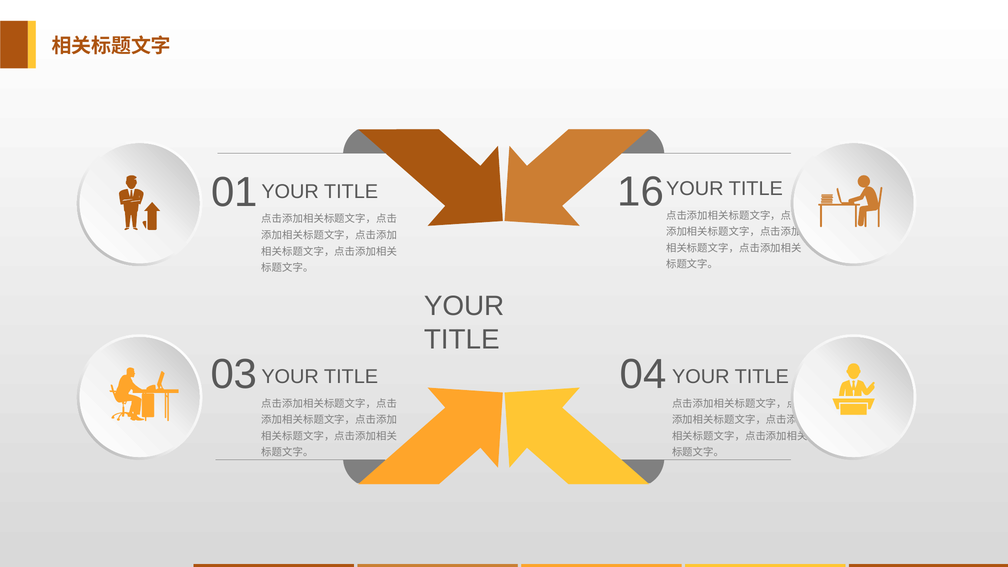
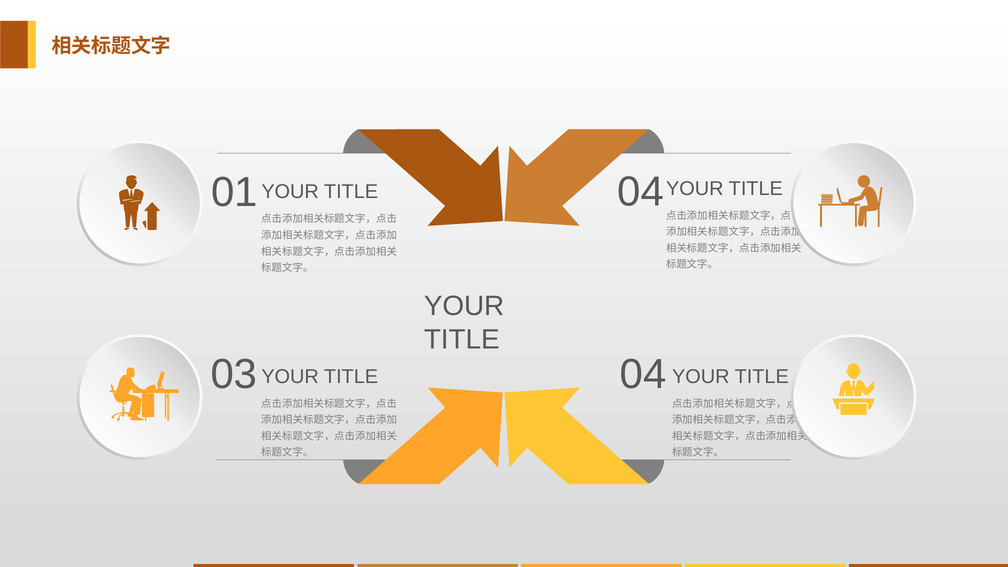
16 at (641, 192): 16 -> 04
